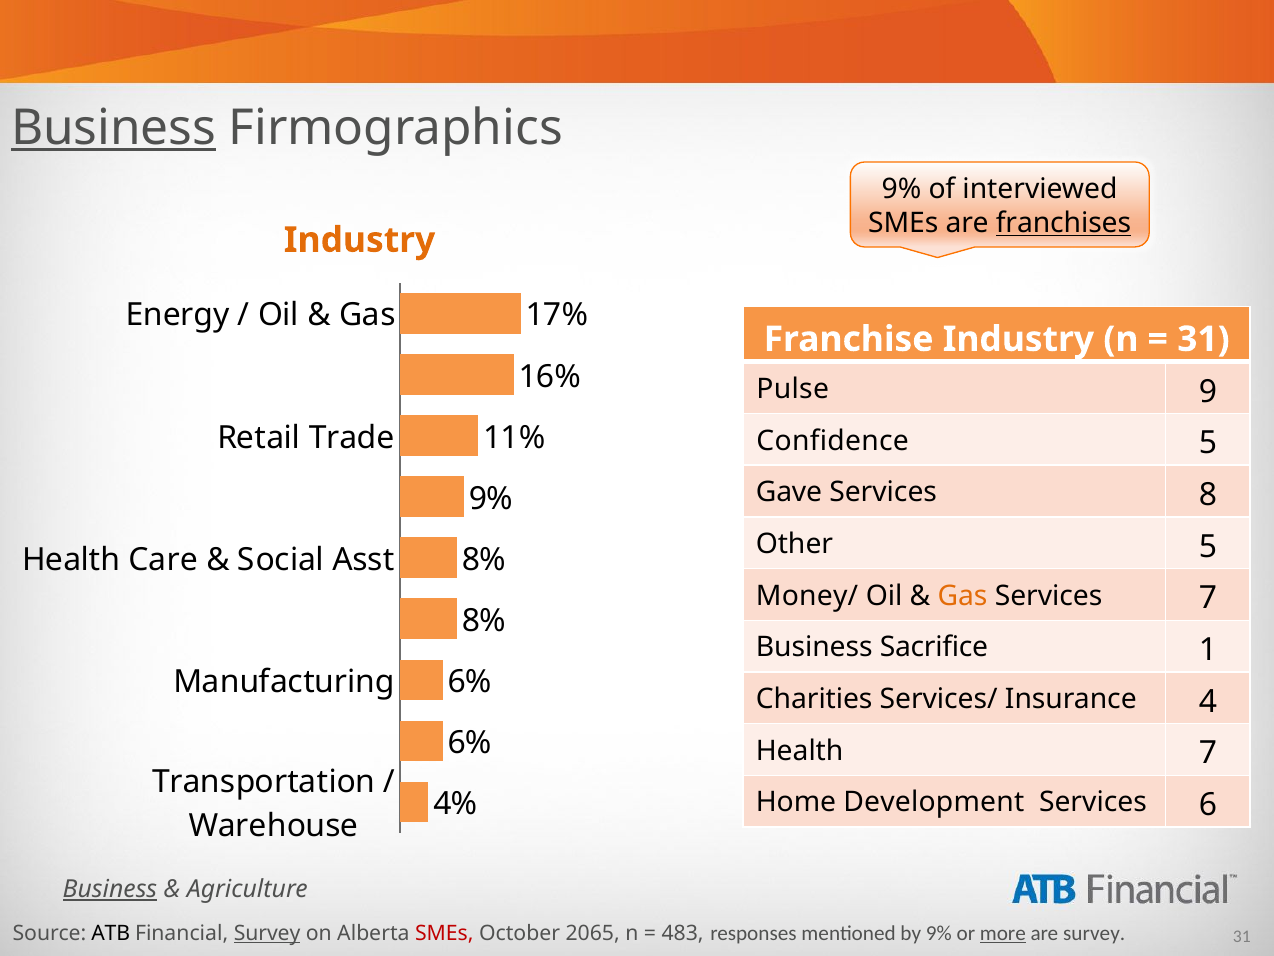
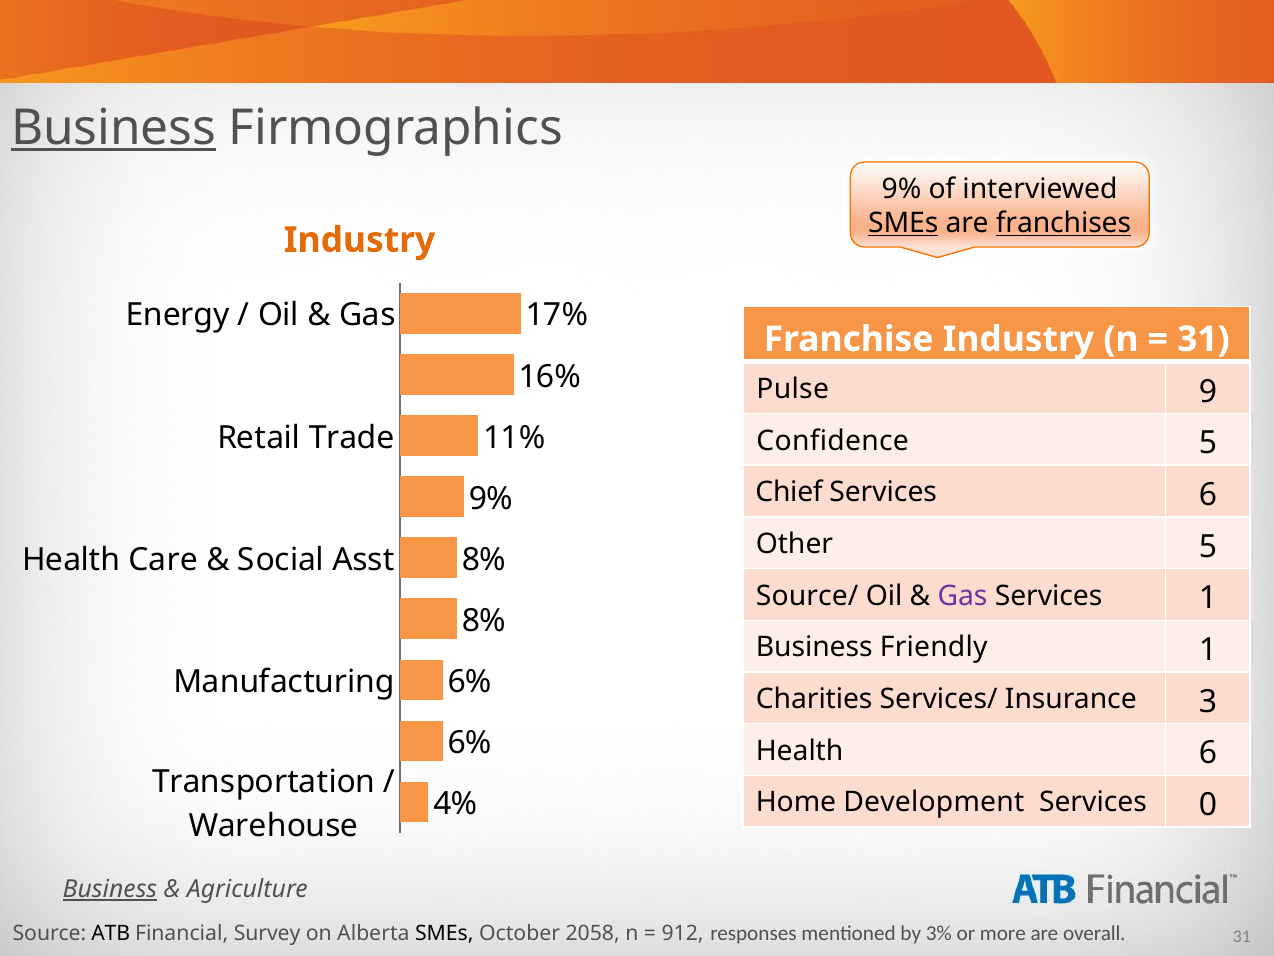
SMEs at (903, 223) underline: none -> present
Gave: Gave -> Chief
Services 8: 8 -> 6
Money/: Money/ -> Source/
Gas at (963, 595) colour: orange -> purple
Services 7: 7 -> 1
Sacrifice: Sacrifice -> Friendly
4: 4 -> 3
Health 7: 7 -> 6
6: 6 -> 0
Survey at (267, 933) underline: present -> none
SMEs at (444, 933) colour: red -> black
2065: 2065 -> 2058
483: 483 -> 912
by 9%: 9% -> 3%
more underline: present -> none
are survey: survey -> overall
